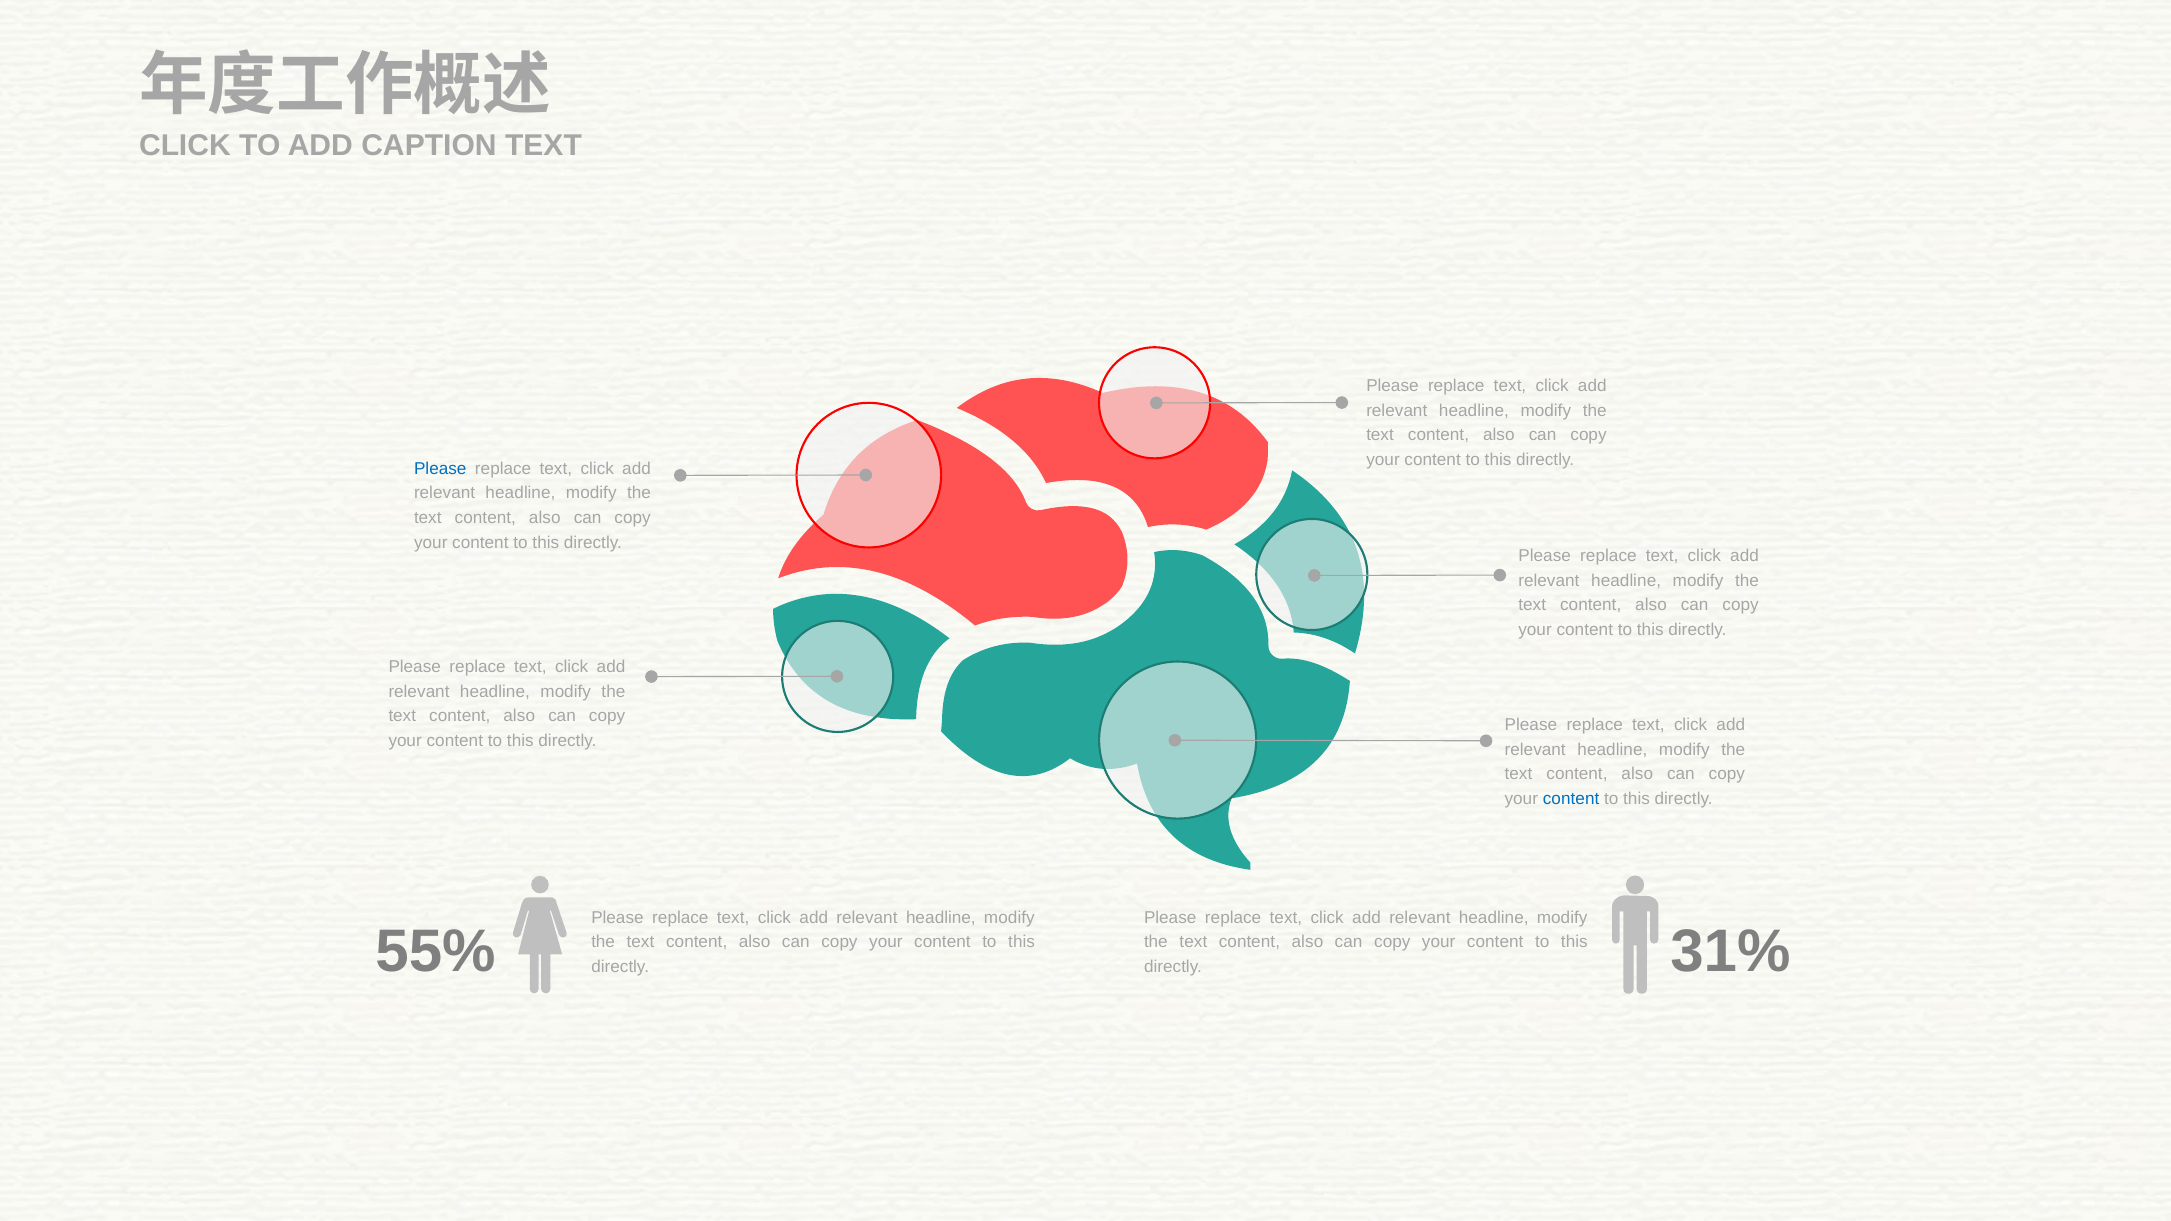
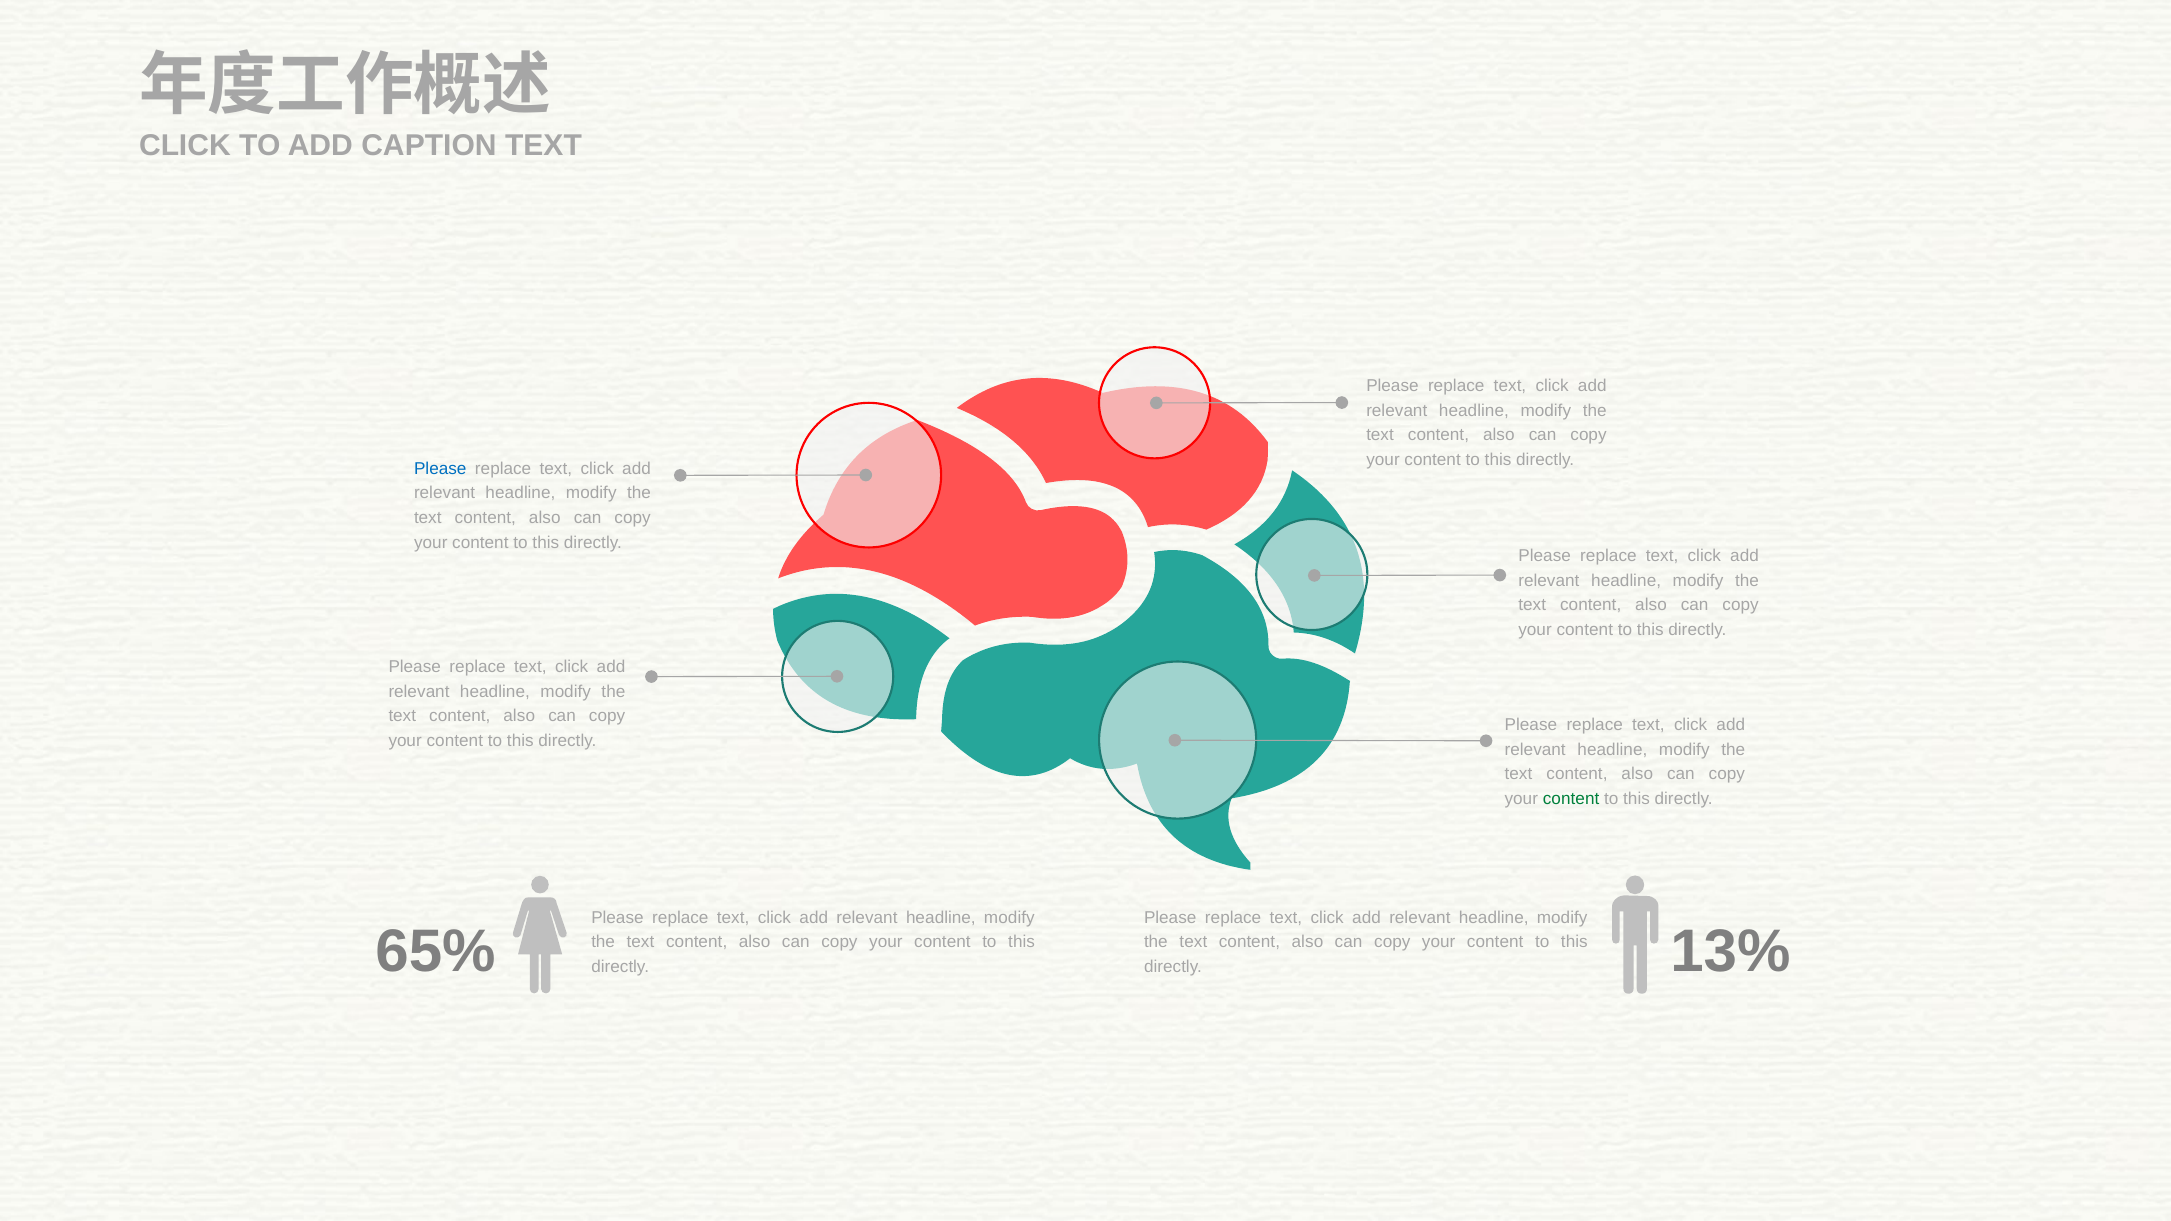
content at (1571, 799) colour: blue -> green
55%: 55% -> 65%
31%: 31% -> 13%
